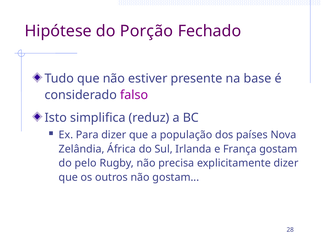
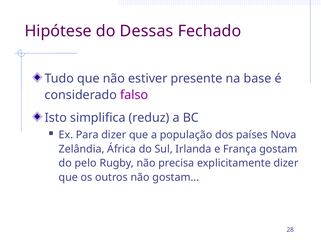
Porção: Porção -> Dessas
